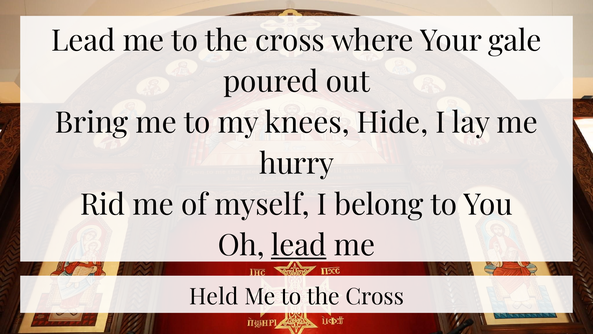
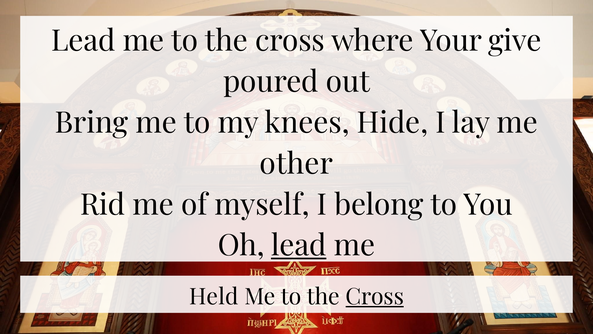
gale: gale -> give
hurry: hurry -> other
Cross at (375, 297) underline: none -> present
